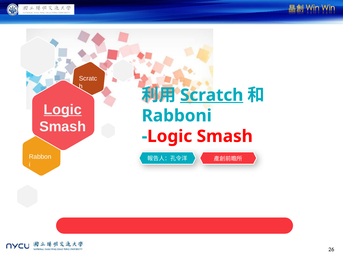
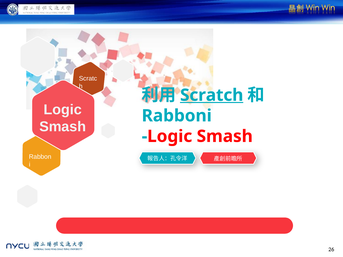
Logic at (63, 110) underline: present -> none
